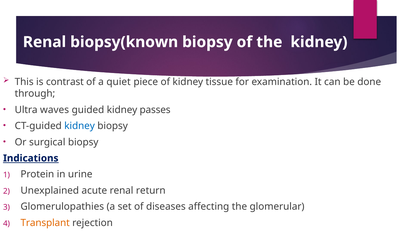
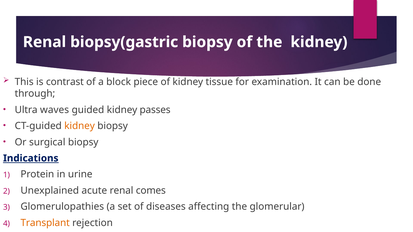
biopsy(known: biopsy(known -> biopsy(gastric
quiet: quiet -> block
kidney at (80, 126) colour: blue -> orange
return: return -> comes
